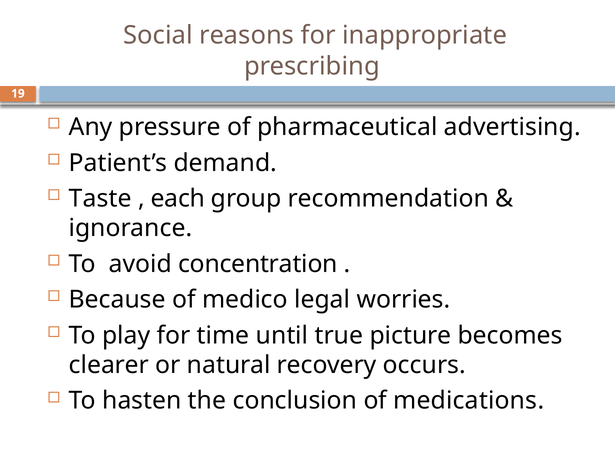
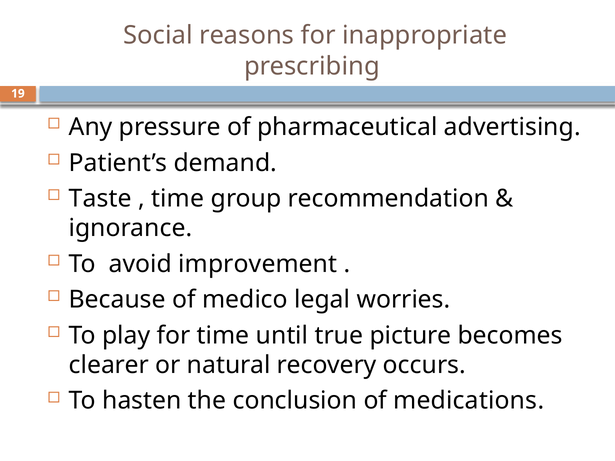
each at (178, 199): each -> time
concentration: concentration -> improvement
